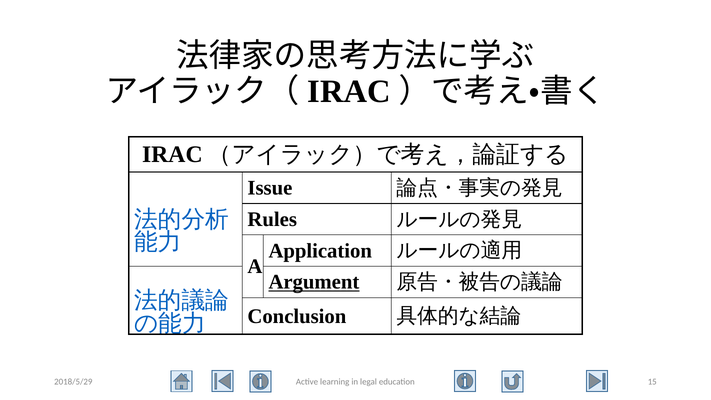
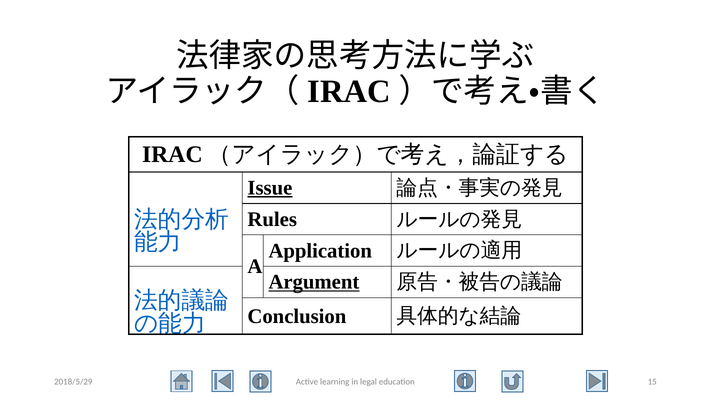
Issue underline: none -> present
